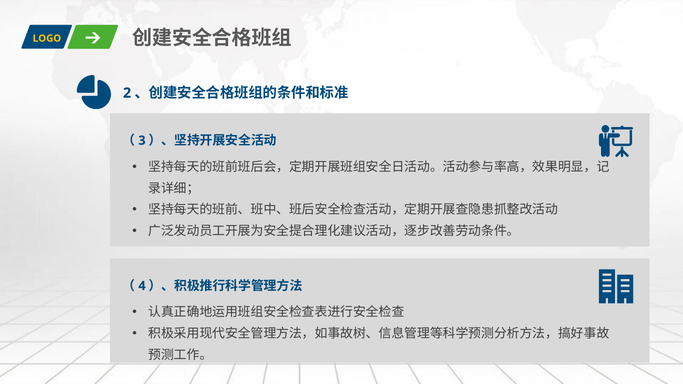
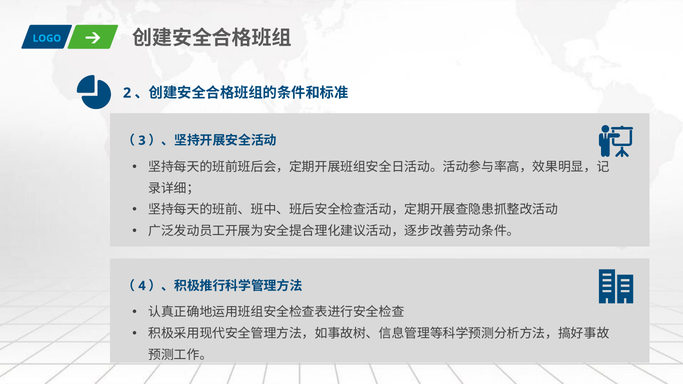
LOGO colour: yellow -> light blue
